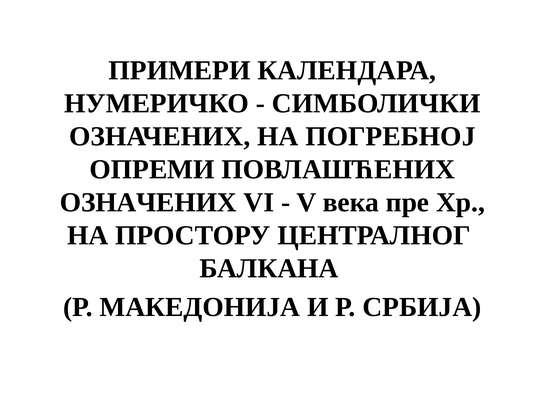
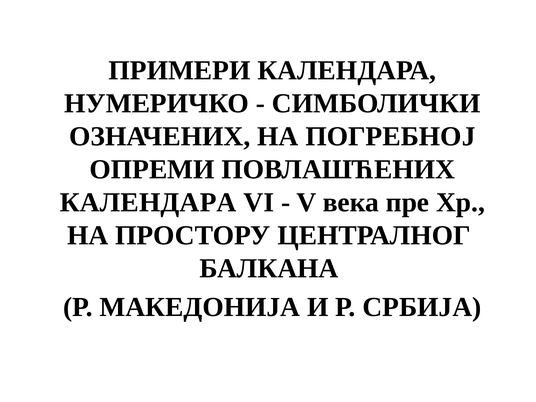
ОЗНАЧЕНИХ at (148, 202): ОЗНАЧЕНИХ -> КАЛЕНДАРА
